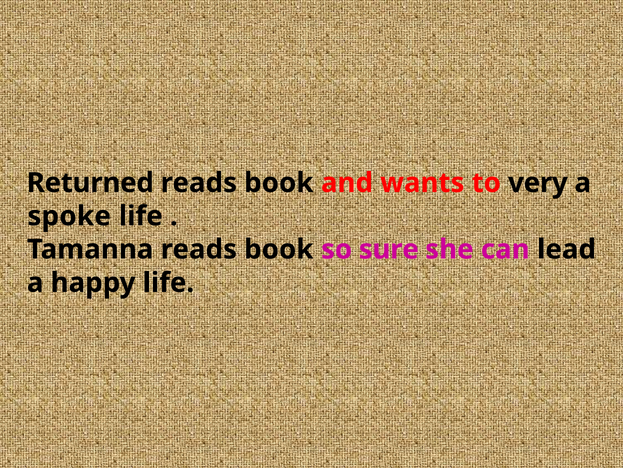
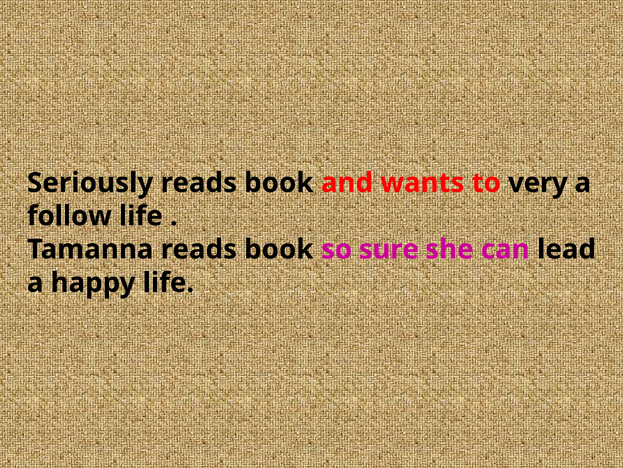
Returned: Returned -> Seriously
spoke: spoke -> follow
